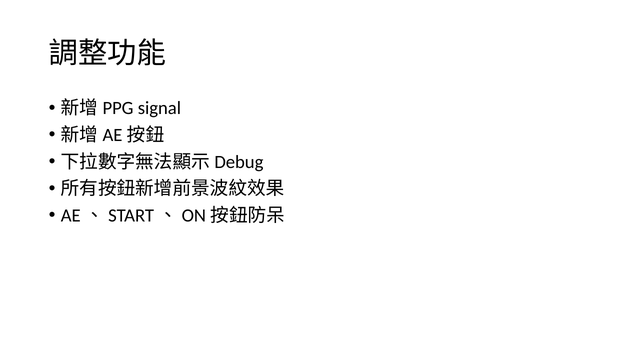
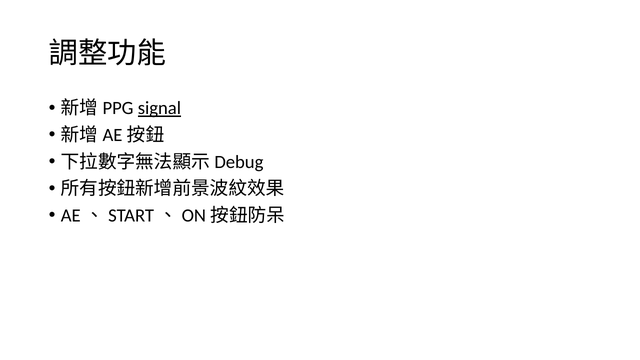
signal underline: none -> present
